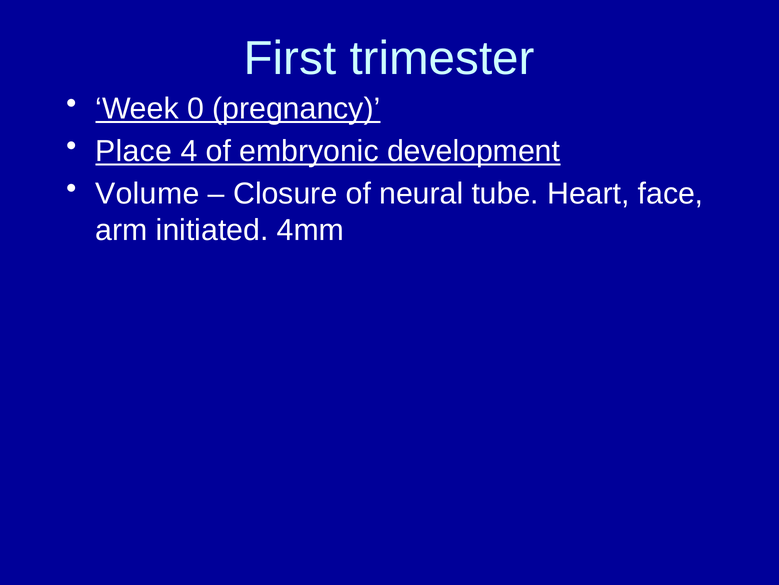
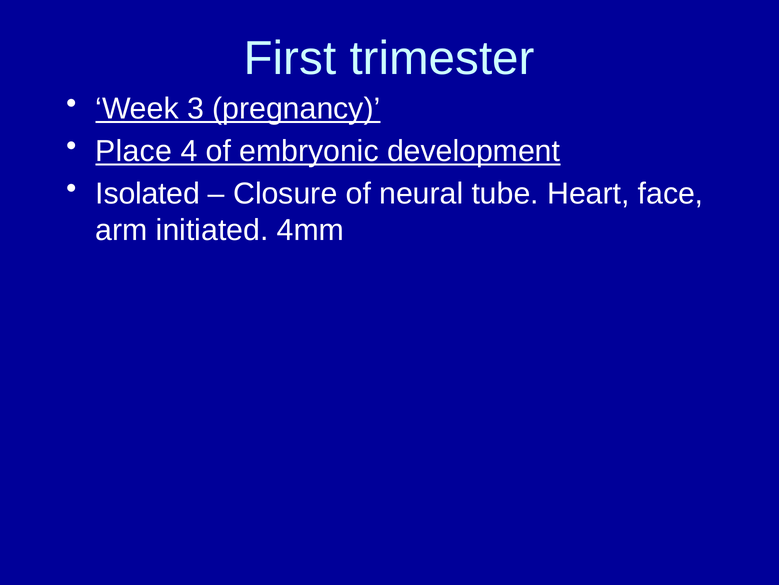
0: 0 -> 3
Volume: Volume -> Isolated
